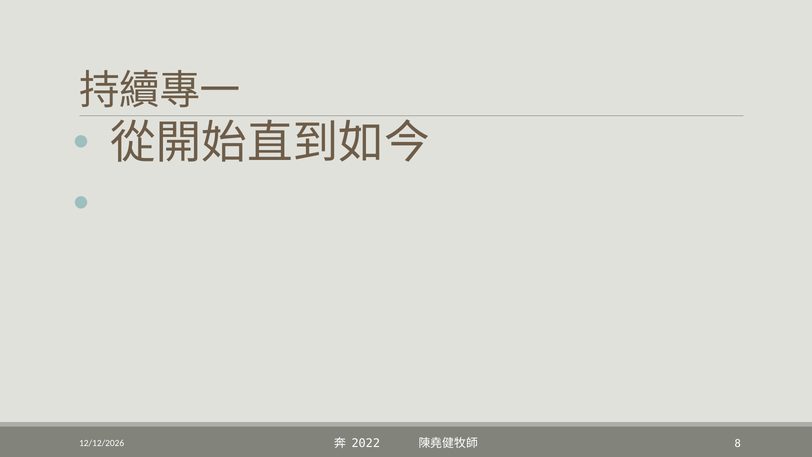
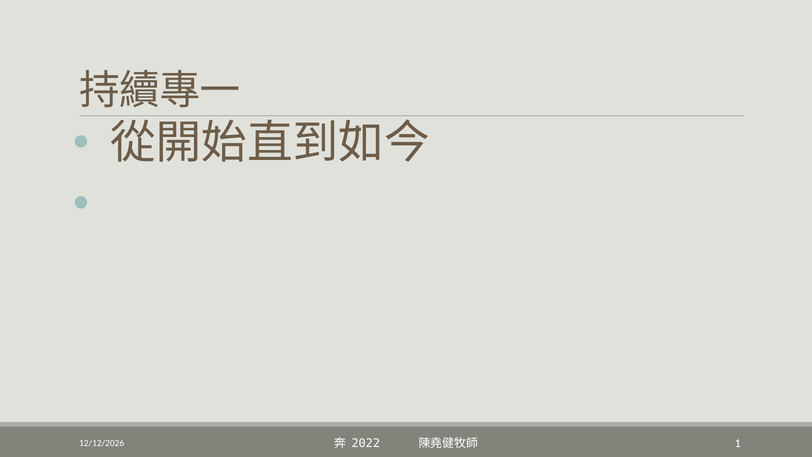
8: 8 -> 1
